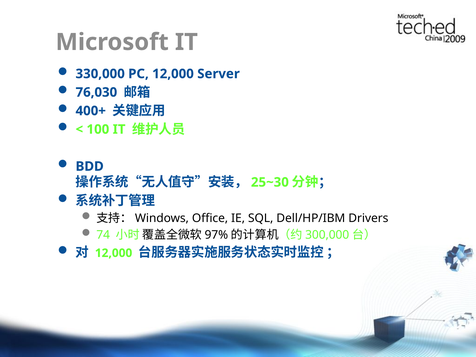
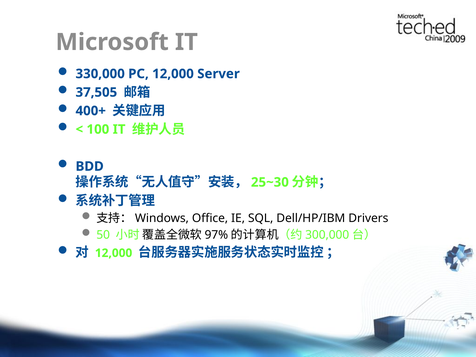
76,030: 76,030 -> 37,505
74: 74 -> 50
